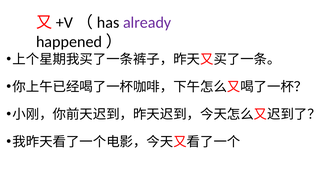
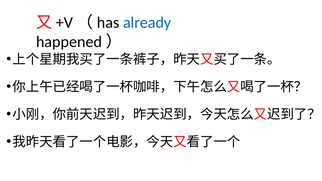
already colour: purple -> blue
